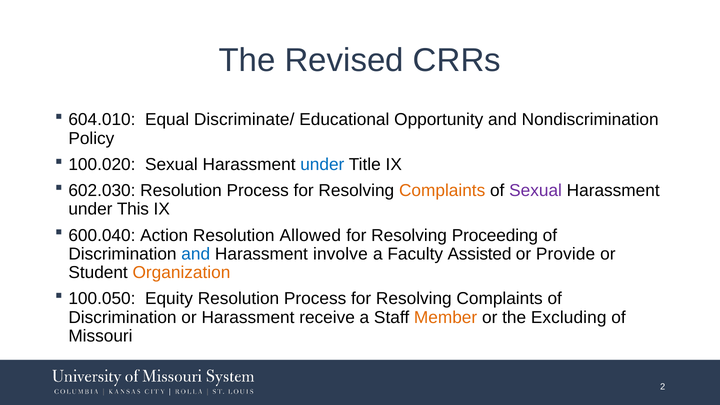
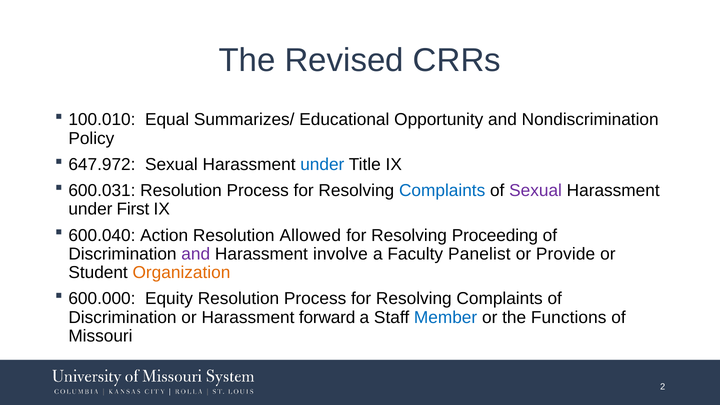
604.010: 604.010 -> 100.010
Discriminate/: Discriminate/ -> Summarizes/
100.020: 100.020 -> 647.972
602.030: 602.030 -> 600.031
Complaints at (442, 191) colour: orange -> blue
This: This -> First
and at (196, 254) colour: blue -> purple
Assisted: Assisted -> Panelist
100.050: 100.050 -> 600.000
receive: receive -> forward
Member colour: orange -> blue
Excluding: Excluding -> Functions
